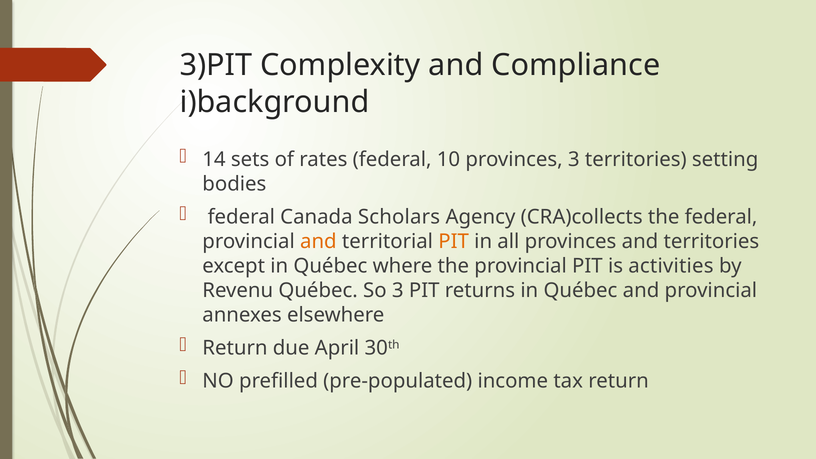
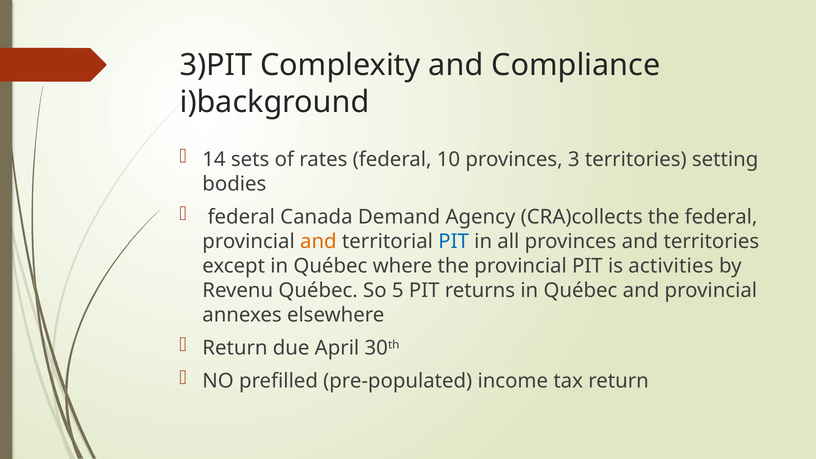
Scholars: Scholars -> Demand
PIT at (454, 241) colour: orange -> blue
So 3: 3 -> 5
